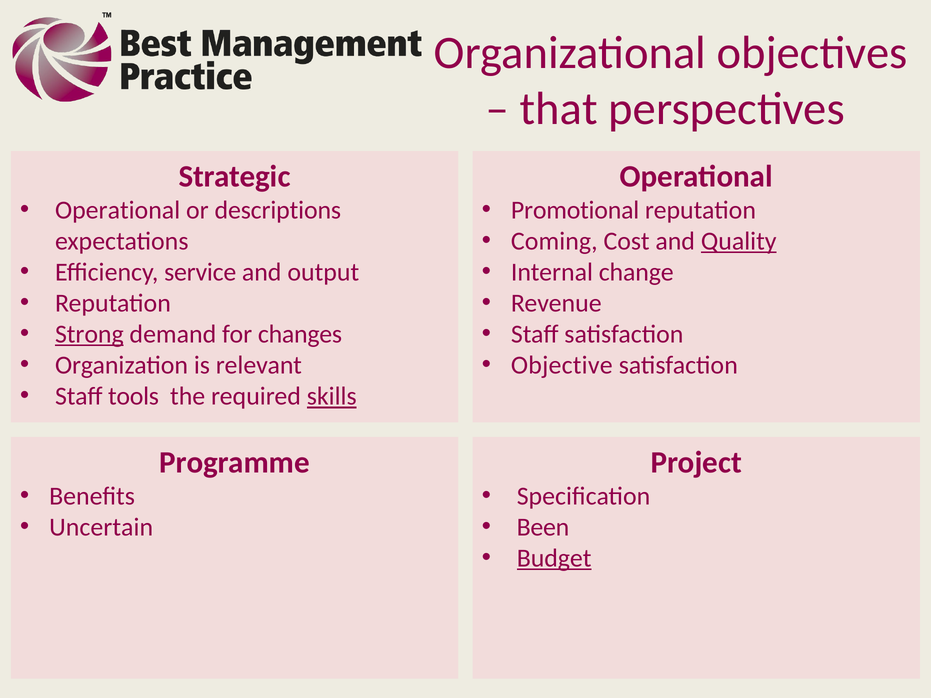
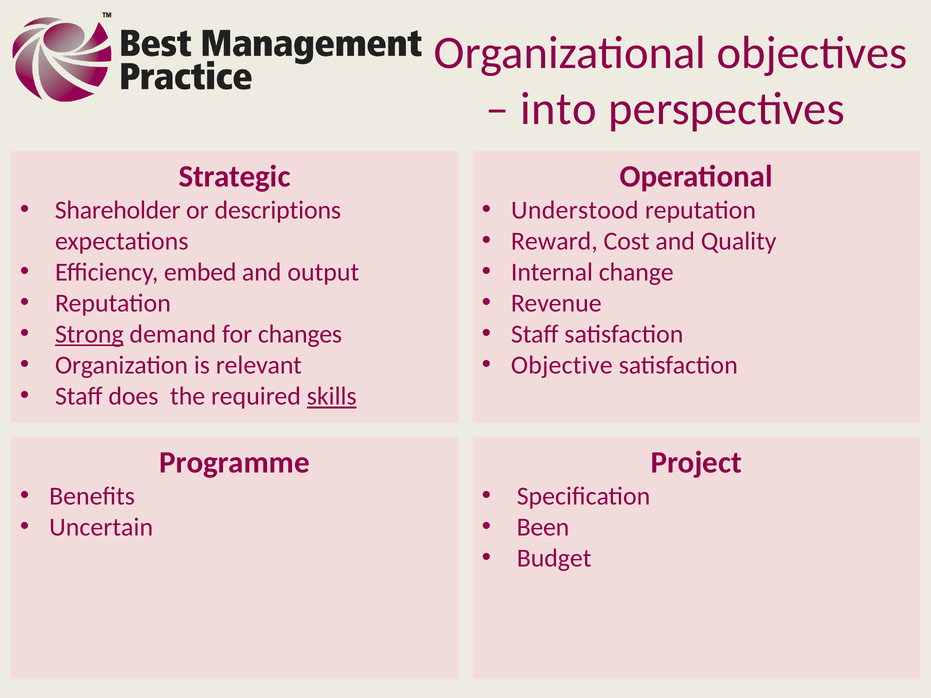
that: that -> into
Operational at (118, 210): Operational -> Shareholder
Promotional: Promotional -> Understood
Coming: Coming -> Reward
Quality underline: present -> none
service: service -> embed
tools: tools -> does
Budget underline: present -> none
